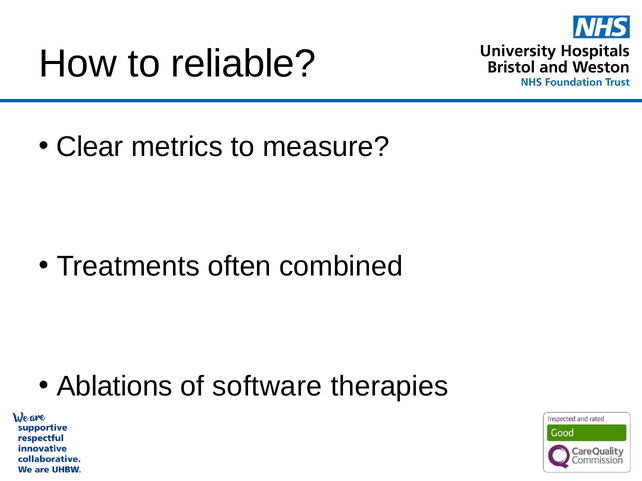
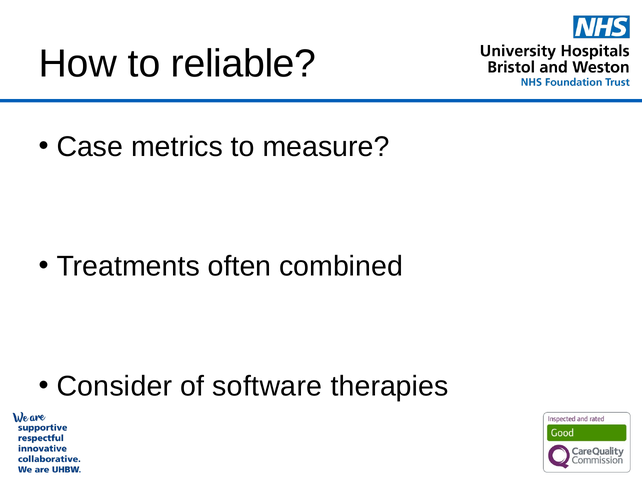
Clear: Clear -> Case
Ablations: Ablations -> Consider
